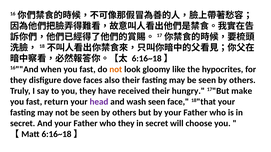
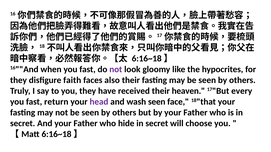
not at (116, 70) colour: orange -> purple
dove: dove -> faith
hungry: hungry -> heaven
make: make -> every
who they: they -> hide
